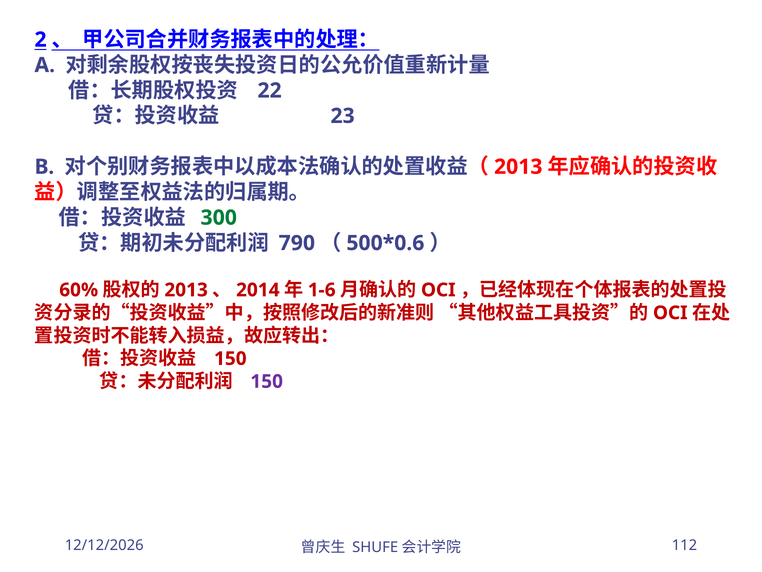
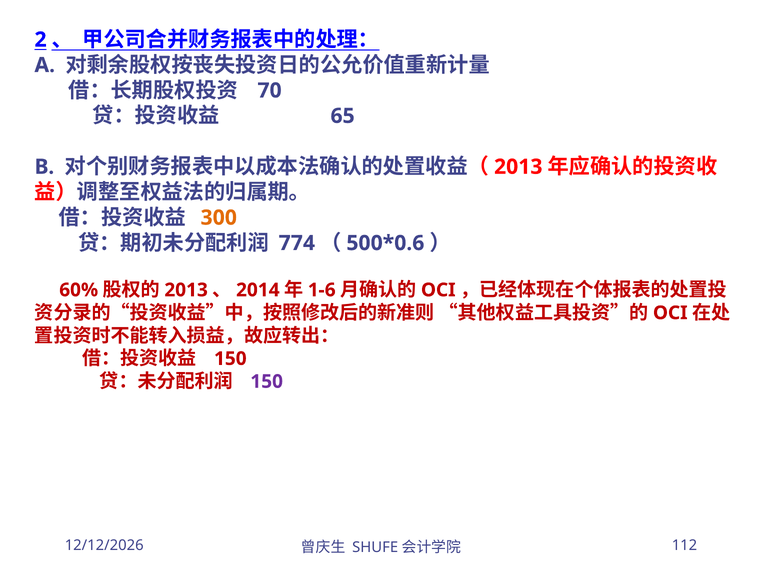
22: 22 -> 70
23: 23 -> 65
300 colour: green -> orange
790: 790 -> 774
